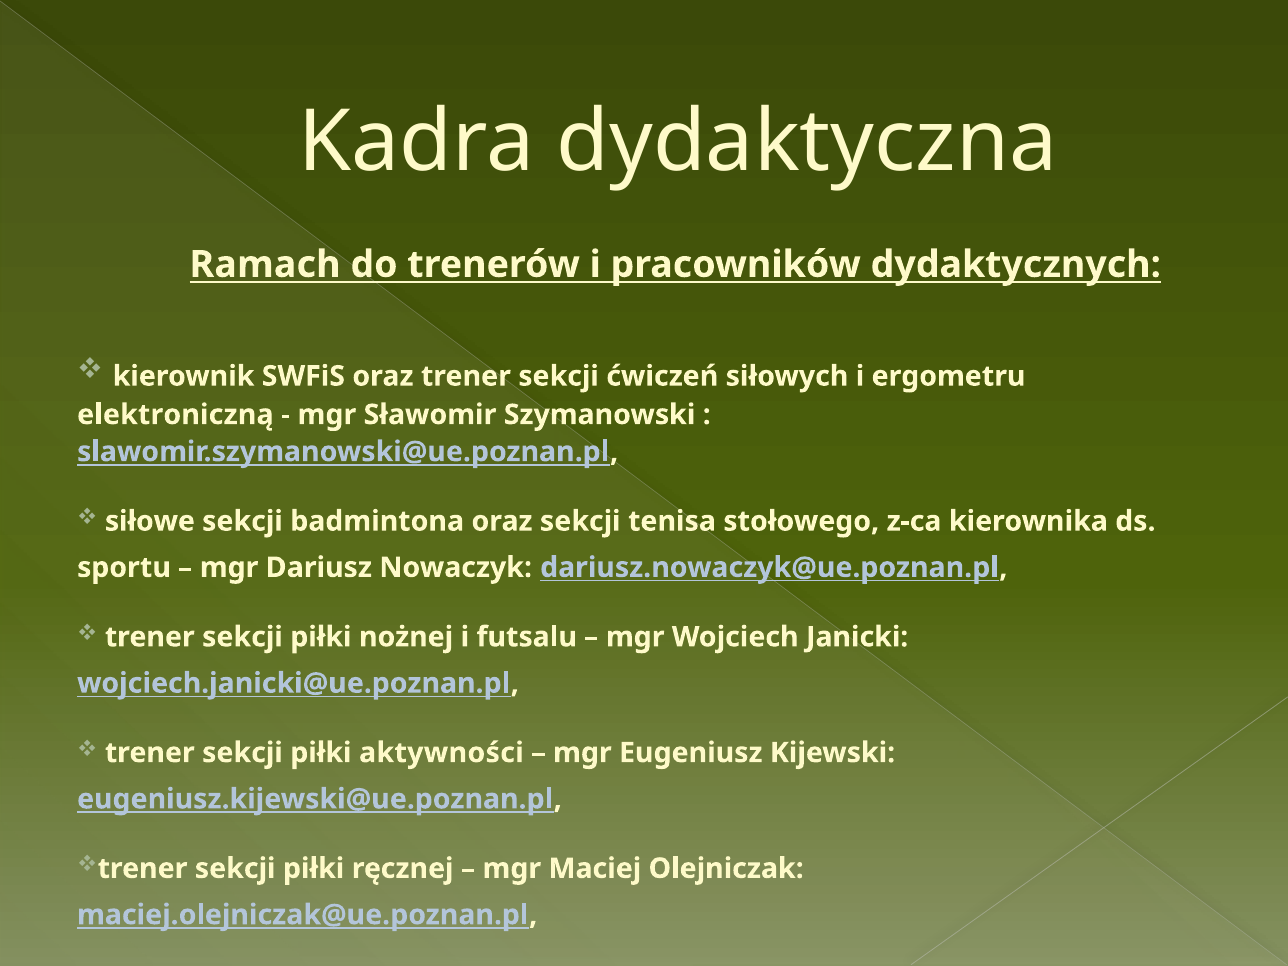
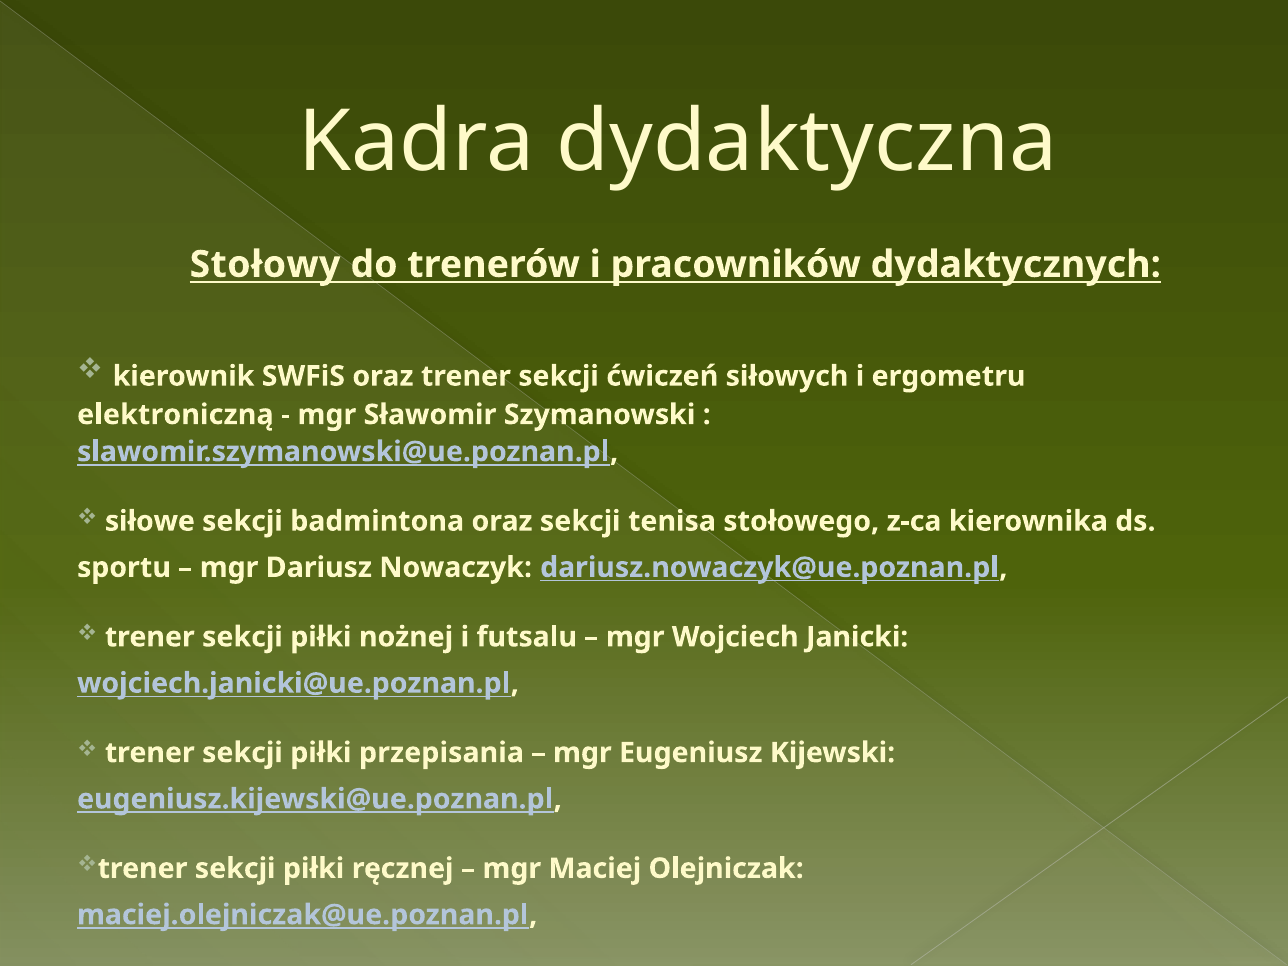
Ramach: Ramach -> Stołowy
aktywności: aktywności -> przepisania
